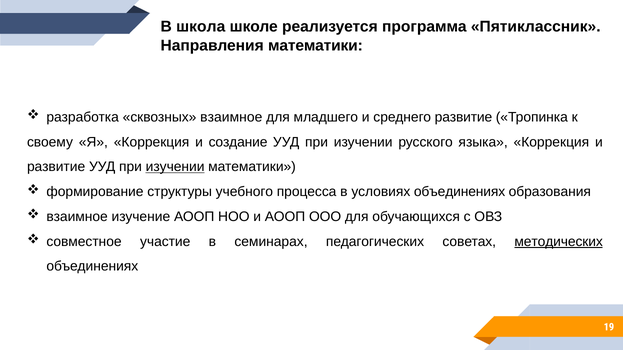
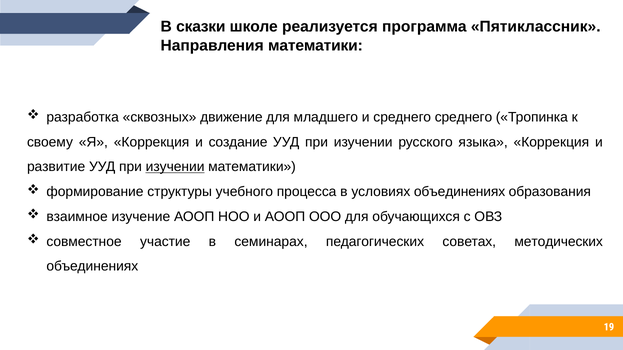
школа: школа -> сказки
сквозных взаимное: взаимное -> движение
среднего развитие: развитие -> среднего
методических underline: present -> none
